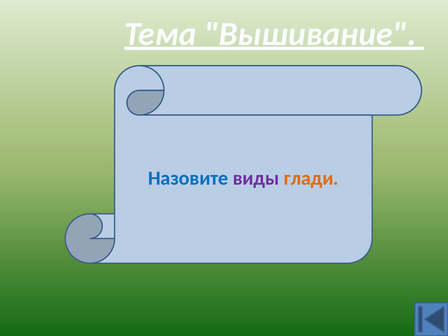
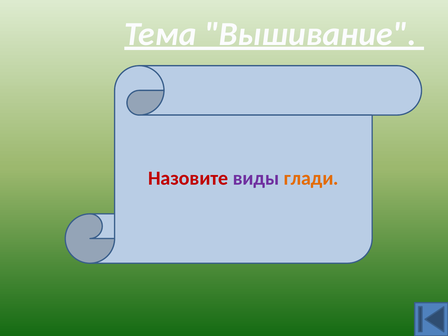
Назовите colour: blue -> red
